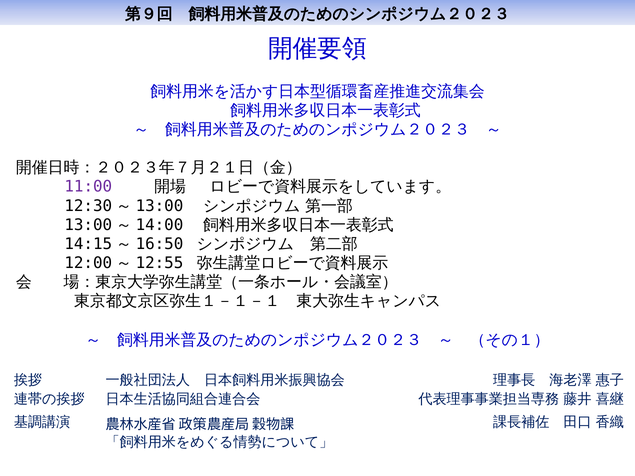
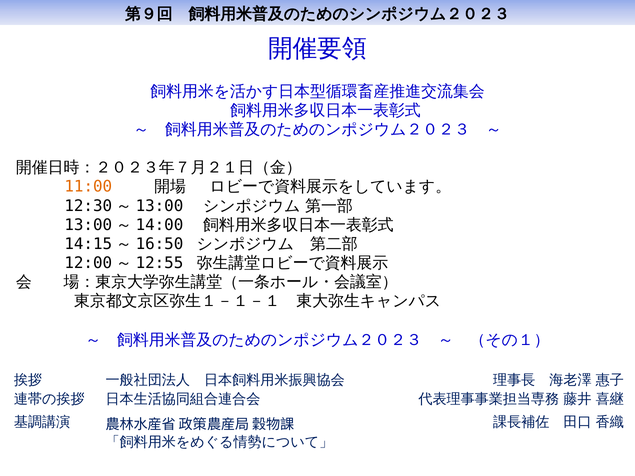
11:00 colour: purple -> orange
